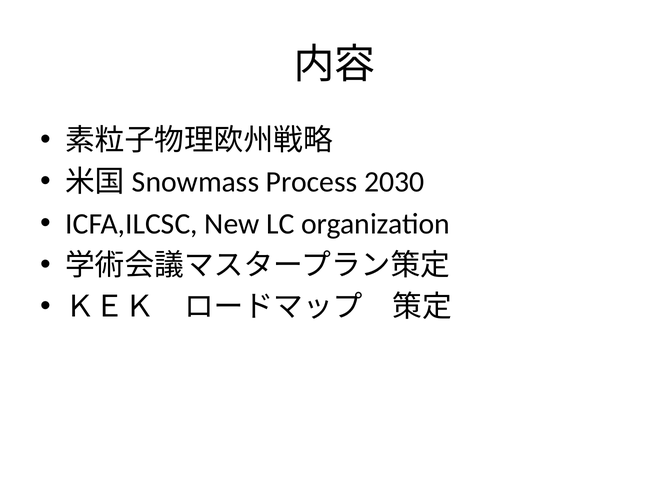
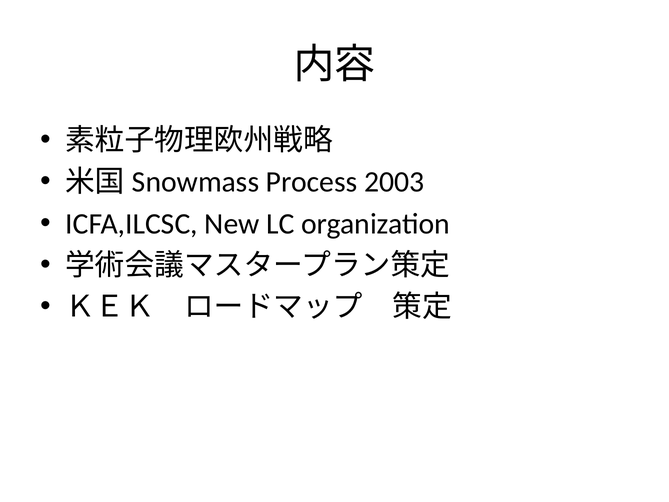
2030: 2030 -> 2003
